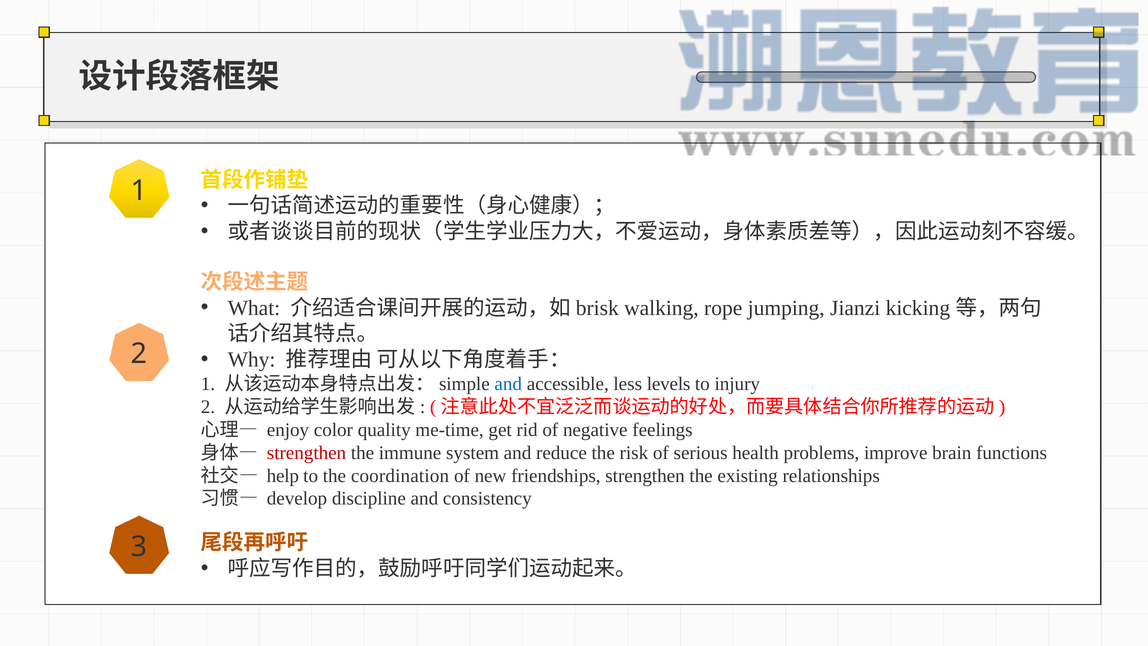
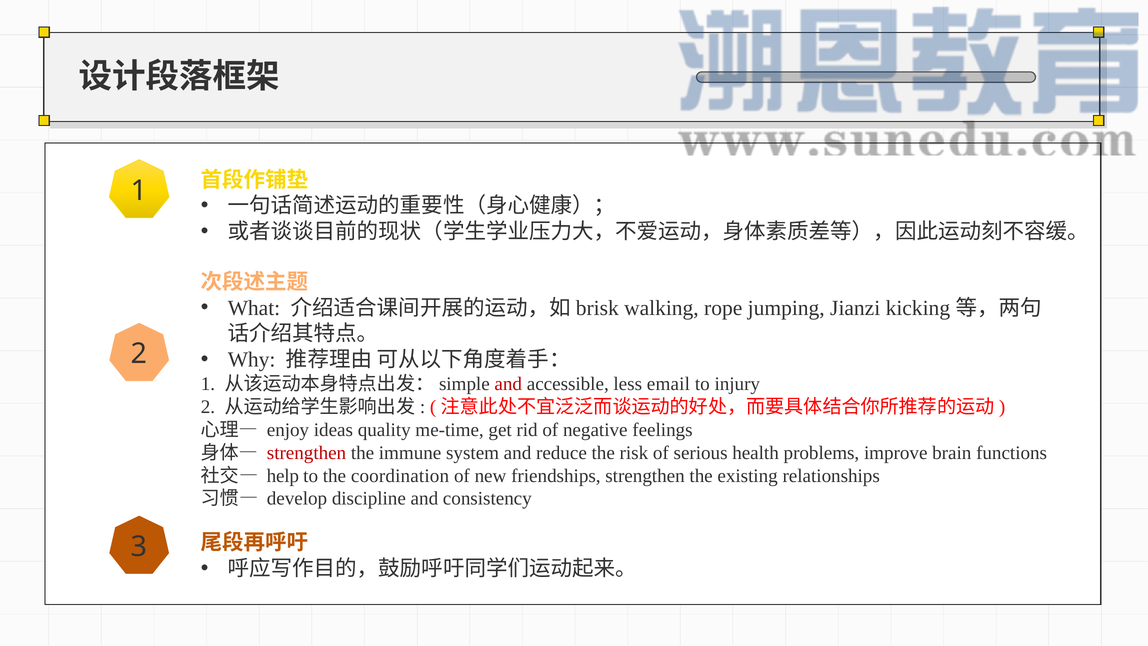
and at (508, 384) colour: blue -> red
levels: levels -> email
color: color -> ideas
